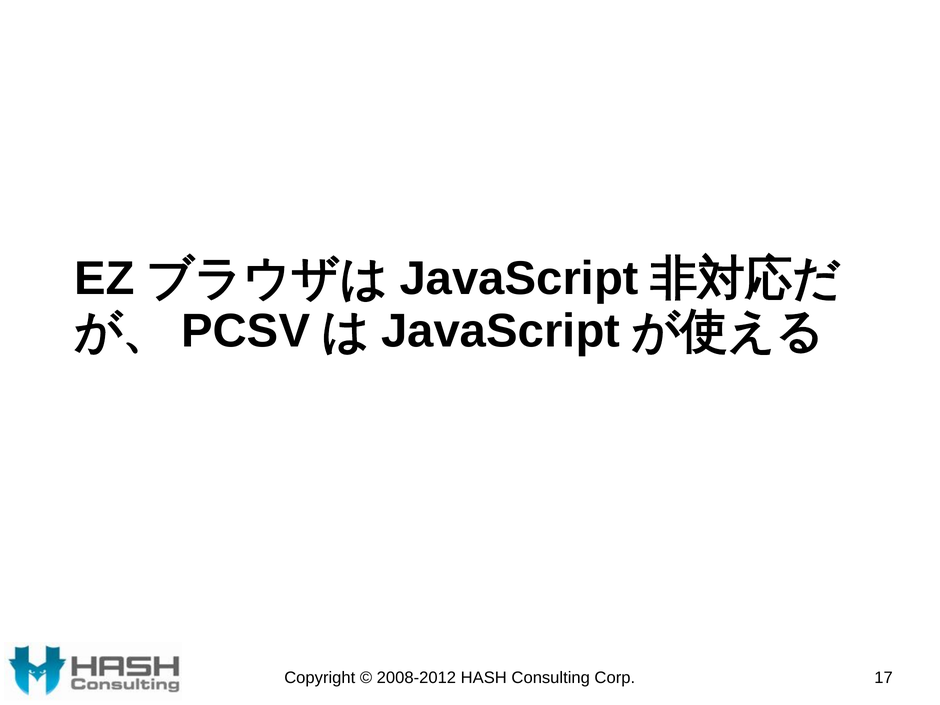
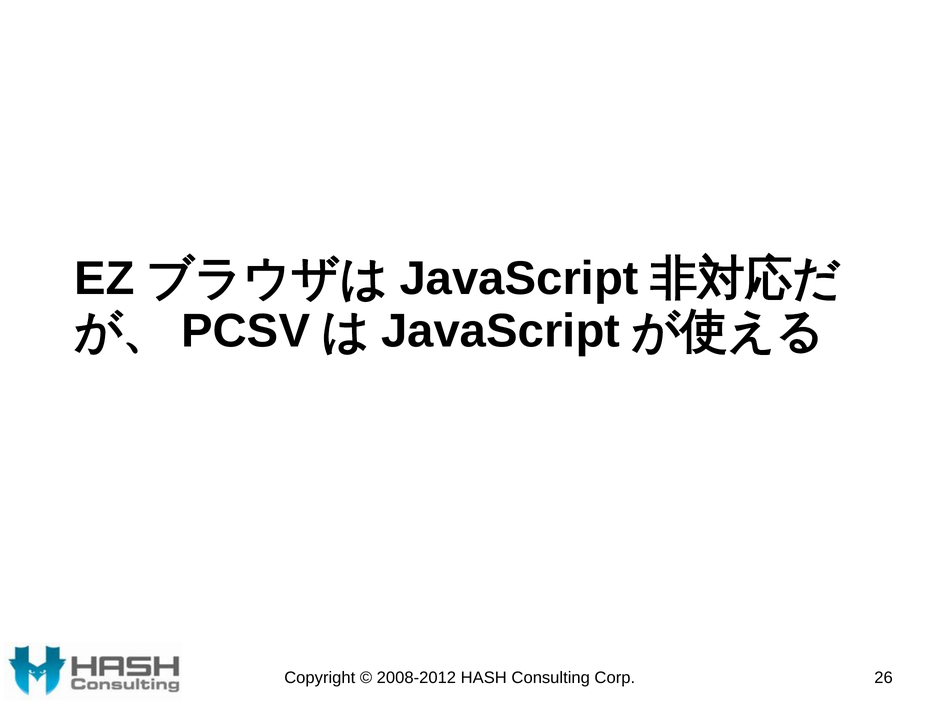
17: 17 -> 26
